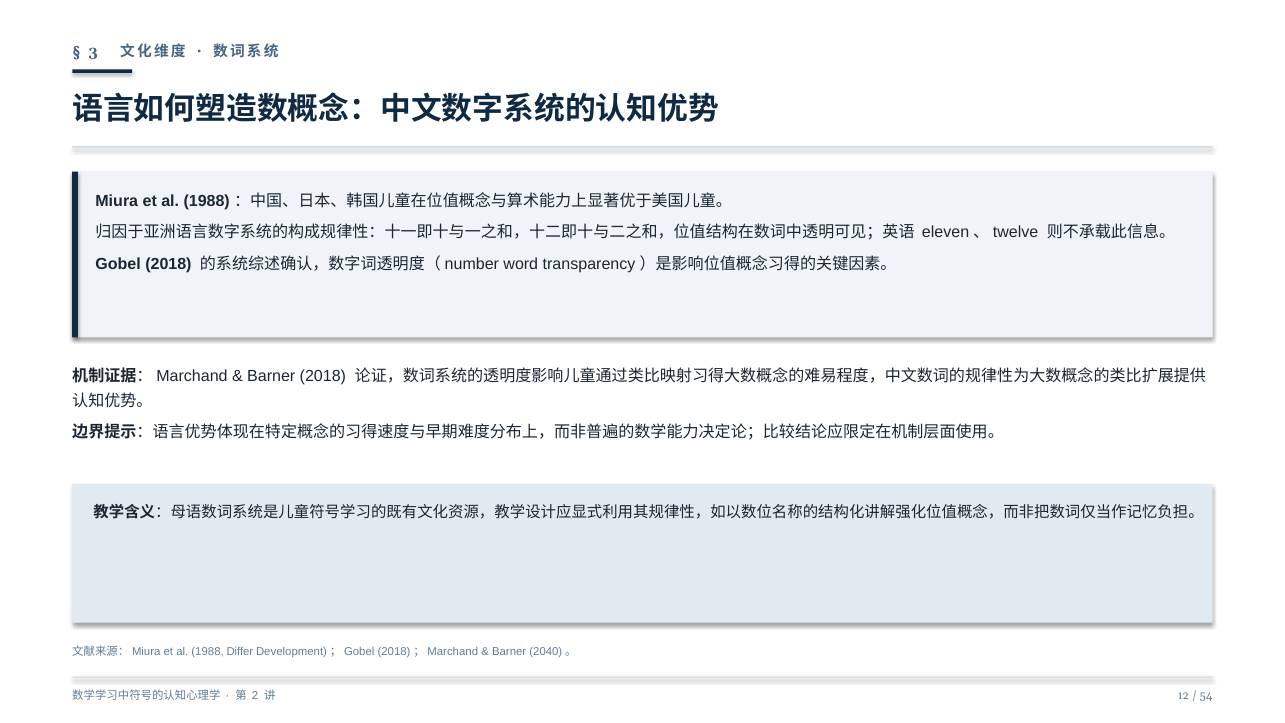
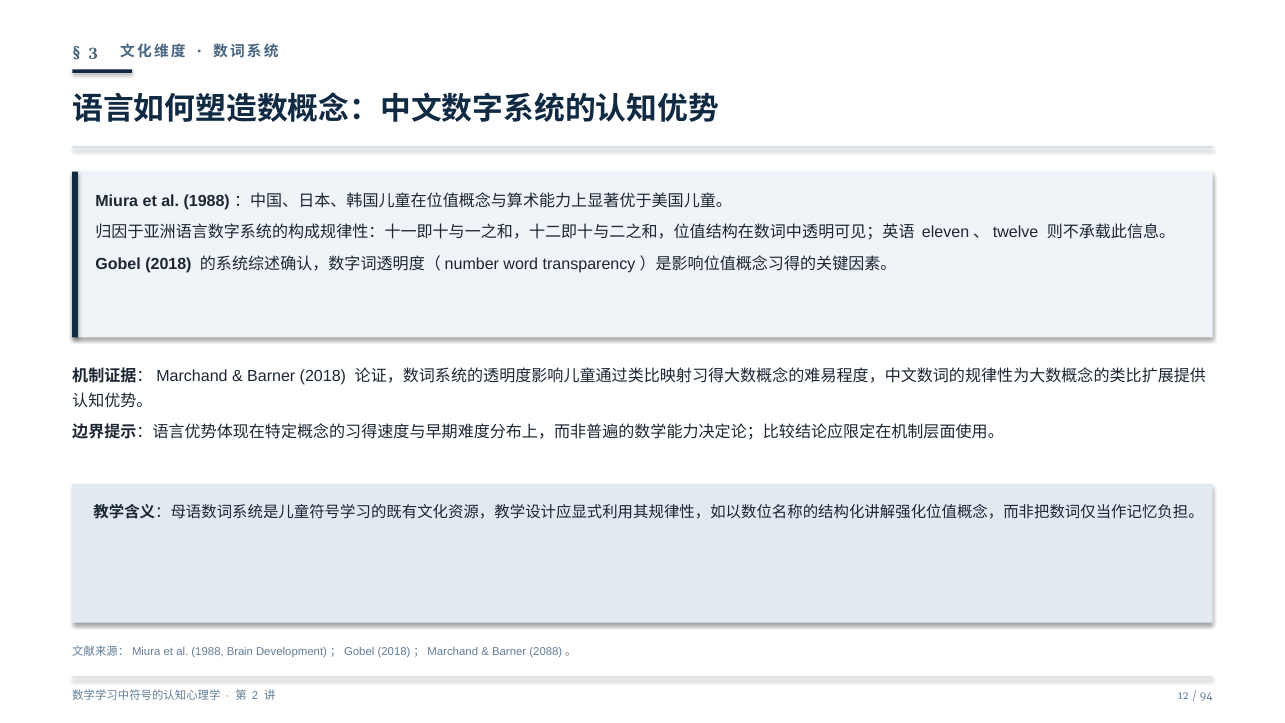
Differ: Differ -> Brain
2040: 2040 -> 2088
54: 54 -> 94
